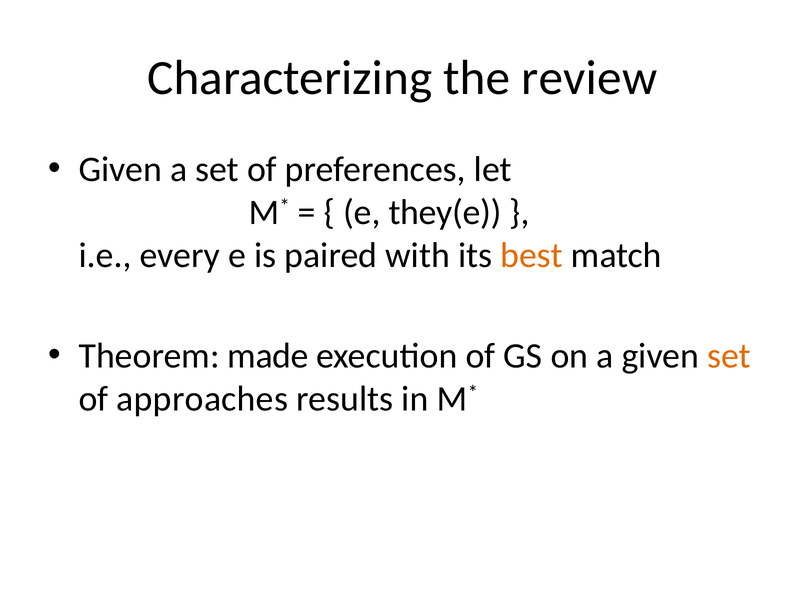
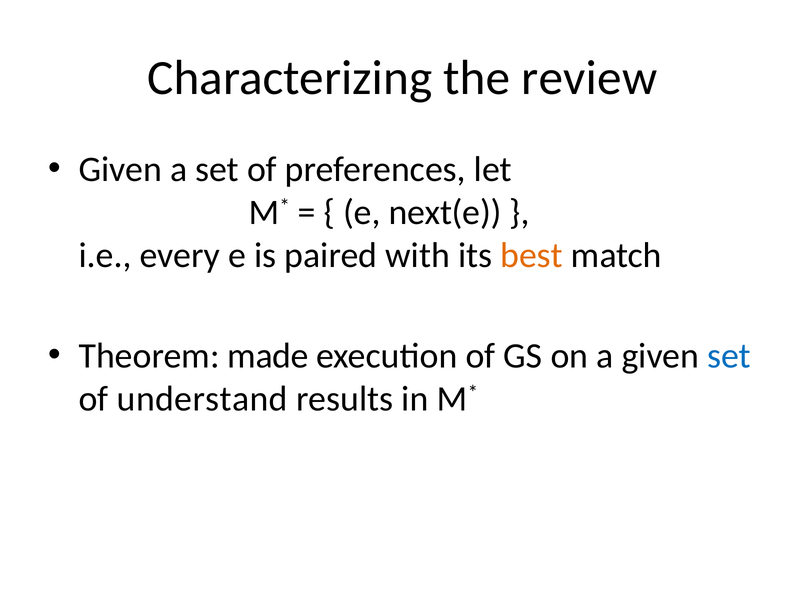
they(e: they(e -> next(e
set at (729, 355) colour: orange -> blue
approaches: approaches -> understand
